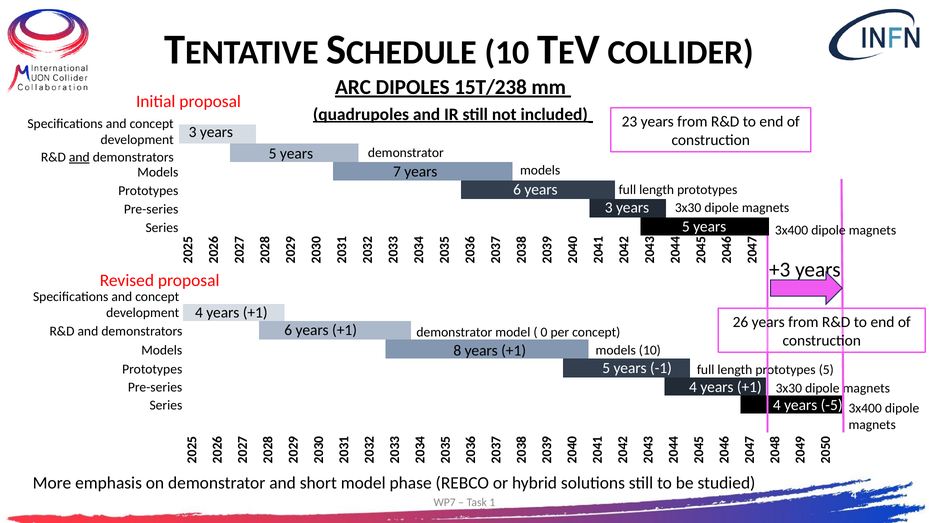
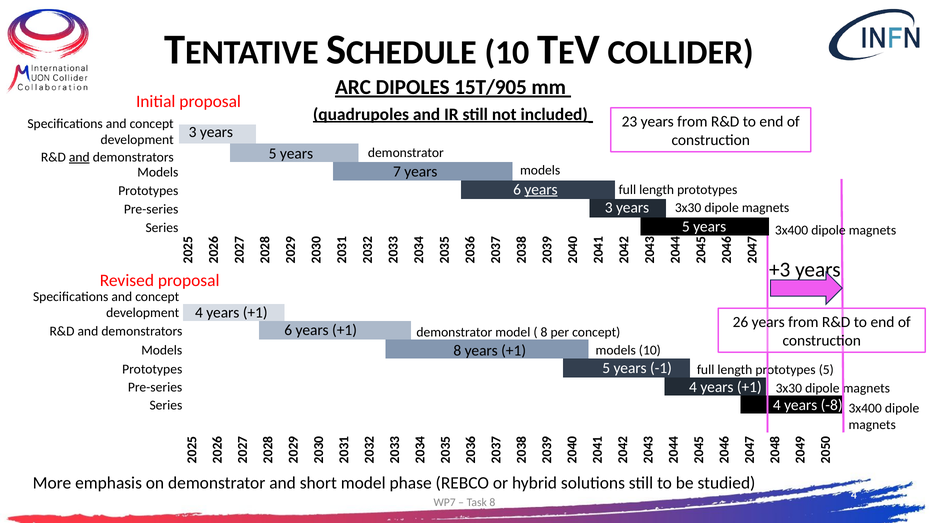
15T/238: 15T/238 -> 15T/905
years at (541, 189) underline: none -> present
0 at (544, 332): 0 -> 8
-5: -5 -> -8
Task 1: 1 -> 8
